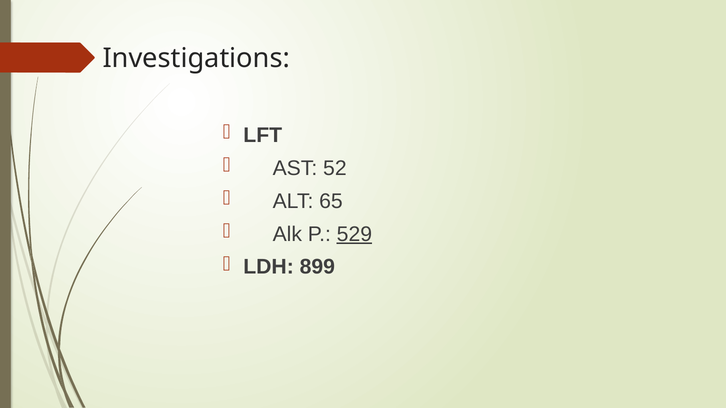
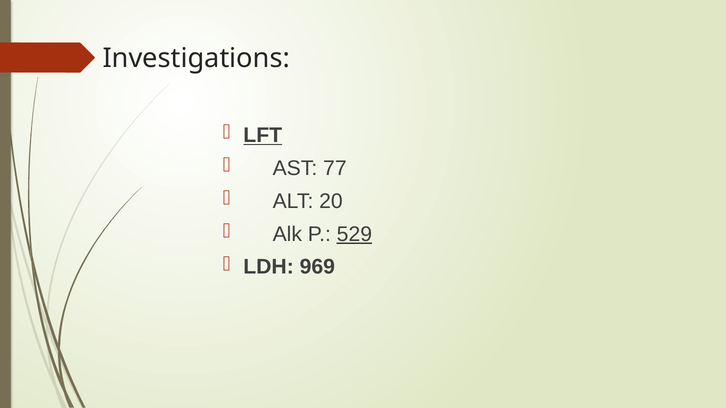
LFT underline: none -> present
52: 52 -> 77
65: 65 -> 20
899: 899 -> 969
